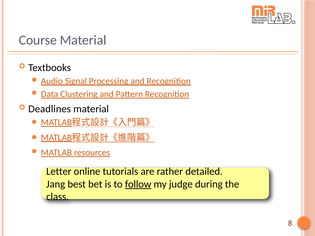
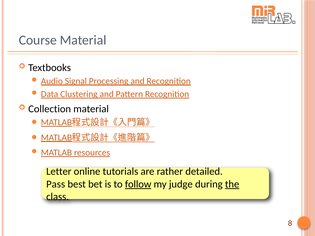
Deadlines: Deadlines -> Collection
Jang: Jang -> Pass
the underline: none -> present
